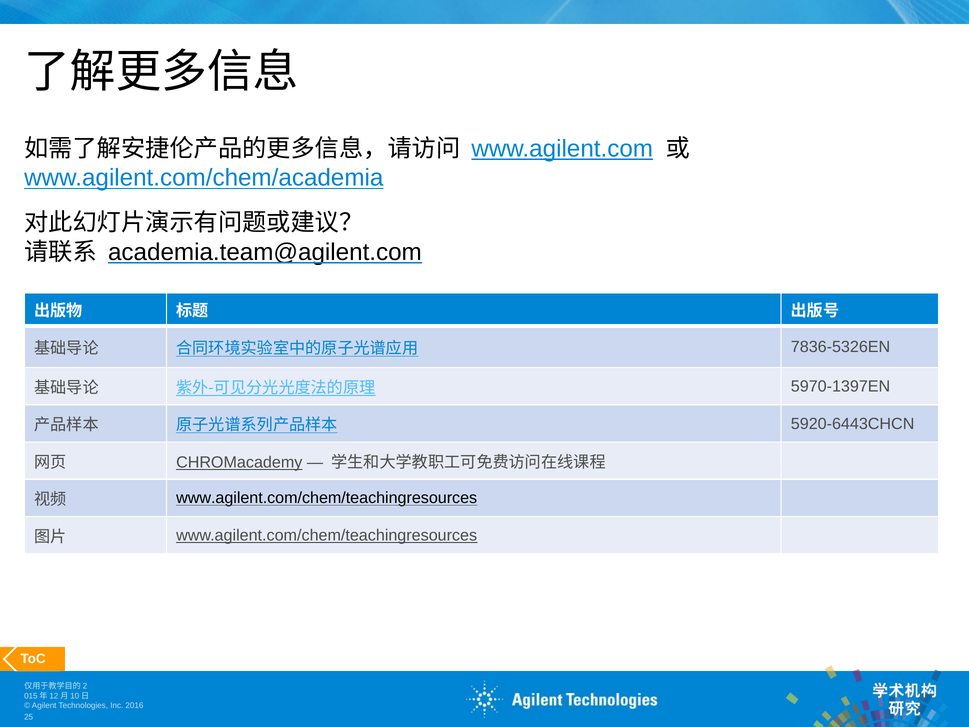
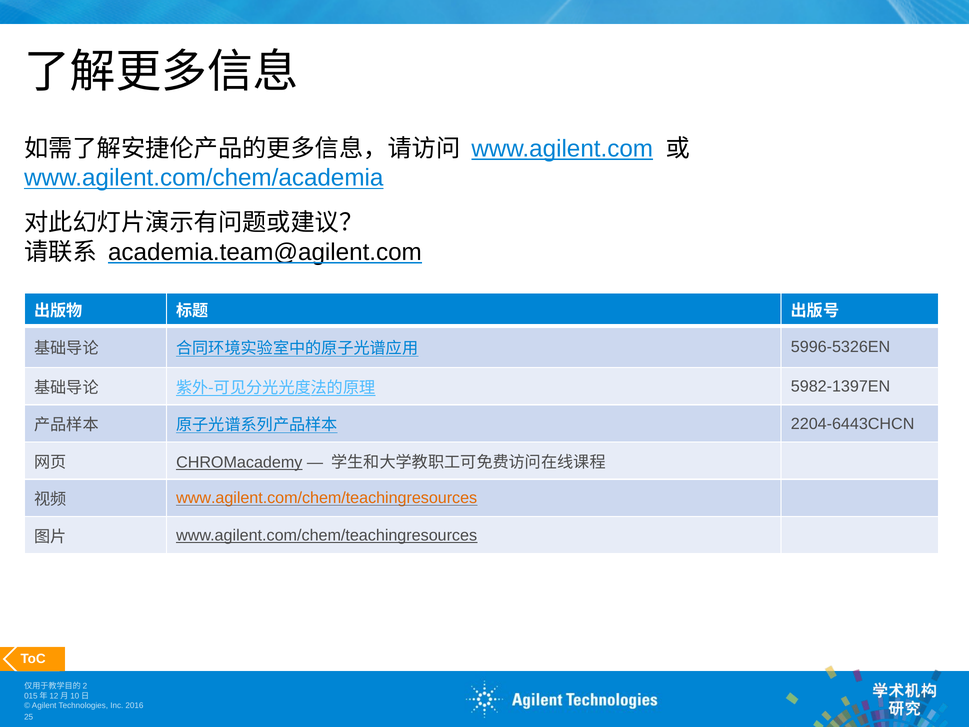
7836-5326EN: 7836-5326EN -> 5996-5326EN
5970-1397EN: 5970-1397EN -> 5982-1397EN
5920-6443CHCN: 5920-6443CHCN -> 2204-6443CHCN
www.agilent.com/chem/teachingresources at (327, 498) colour: black -> orange
